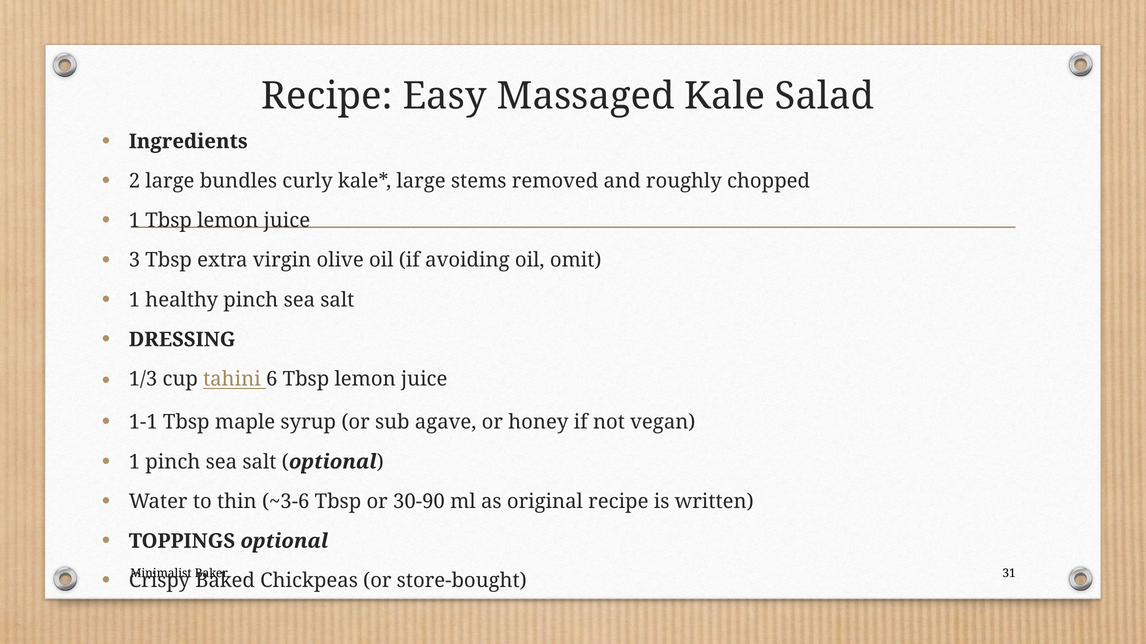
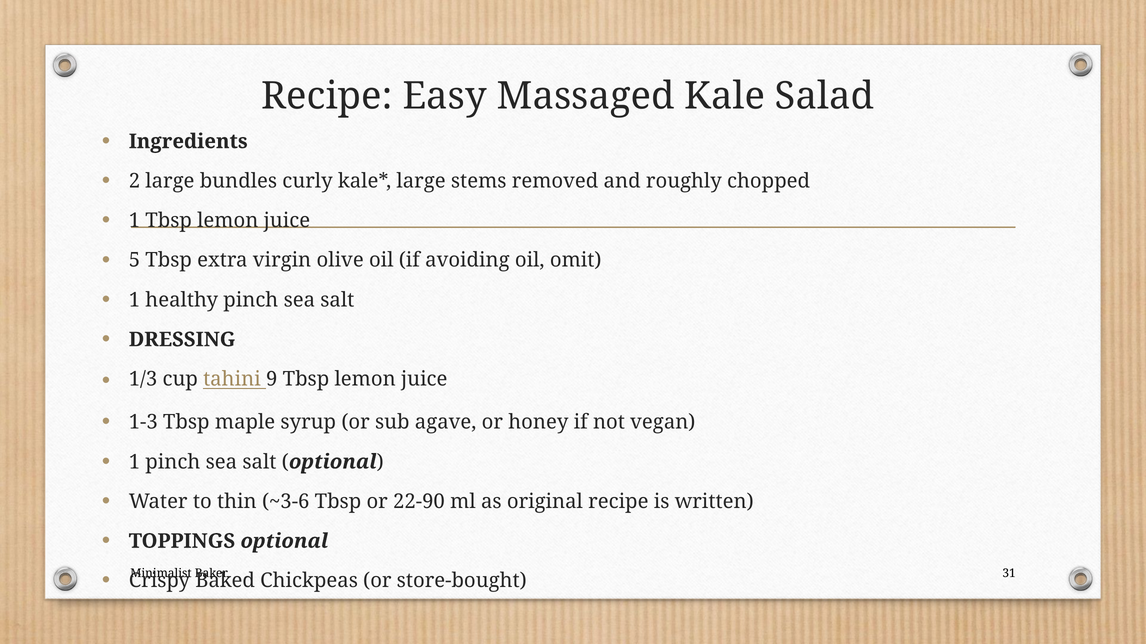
3: 3 -> 5
6: 6 -> 9
1-1: 1-1 -> 1-3
30-90: 30-90 -> 22-90
